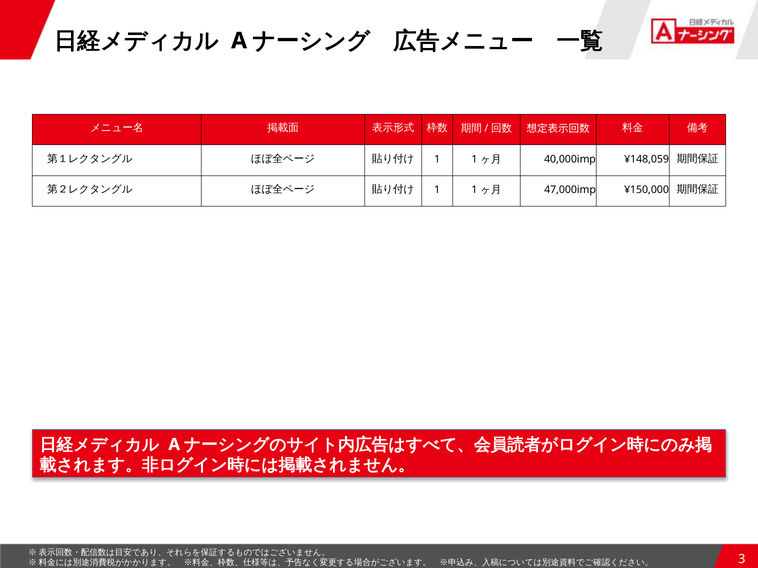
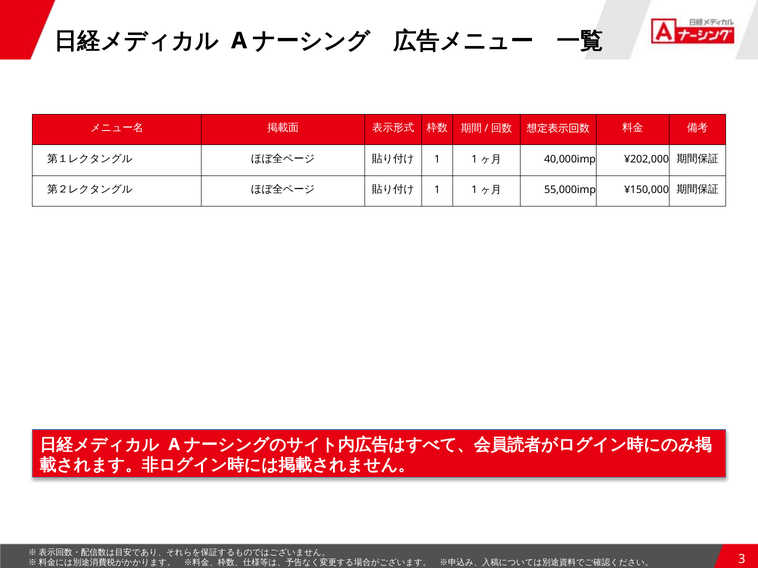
¥148,059: ¥148,059 -> ¥202,000
47,000imp: 47,000imp -> 55,000imp
